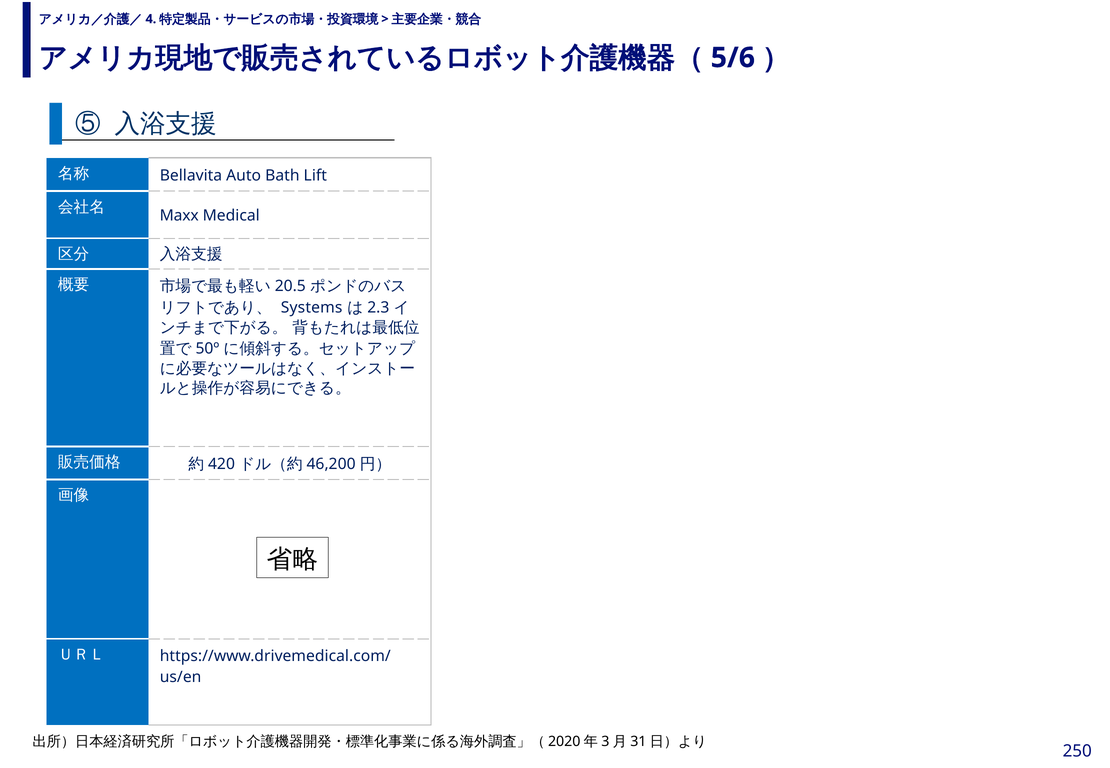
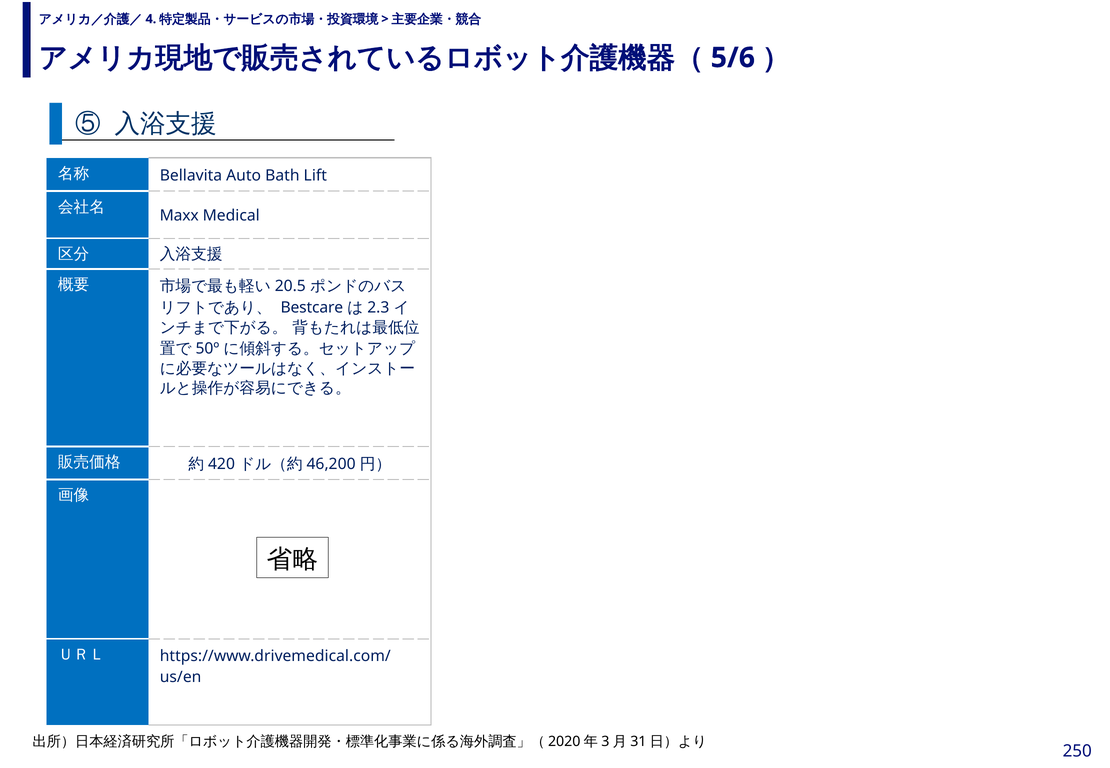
Systems: Systems -> Bestcare
